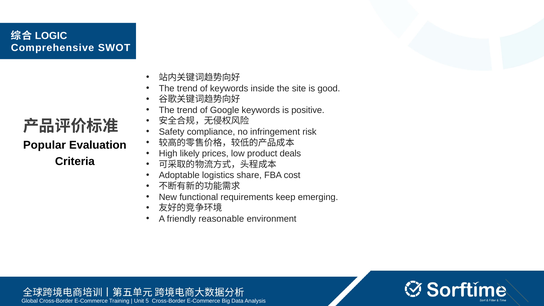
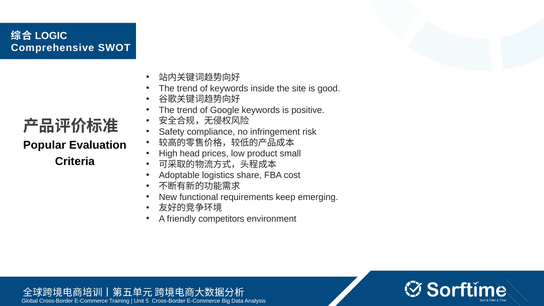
likely: likely -> head
deals: deals -> small
reasonable: reasonable -> competitors
